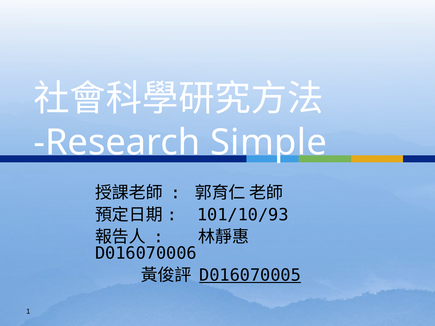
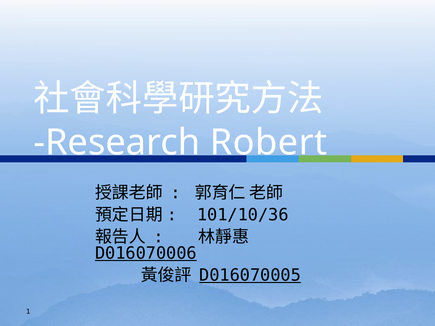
Simple: Simple -> Robert
101/10/93: 101/10/93 -> 101/10/36
D016070006 underline: none -> present
